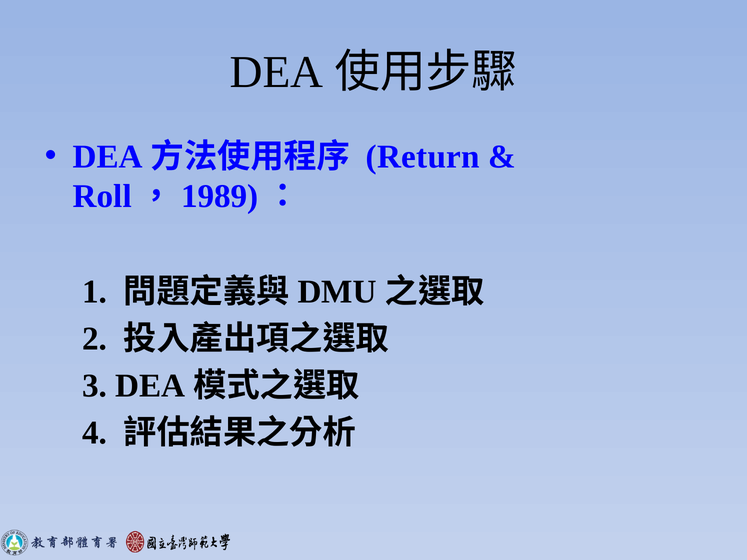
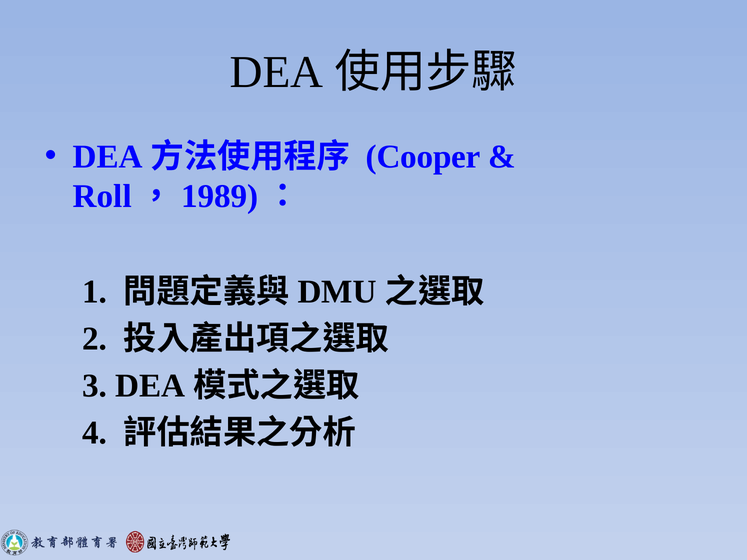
Return: Return -> Cooper
